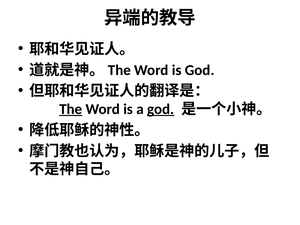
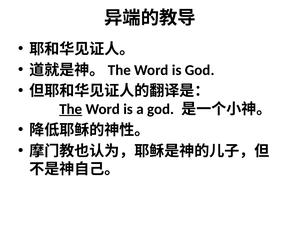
god at (161, 109) underline: present -> none
